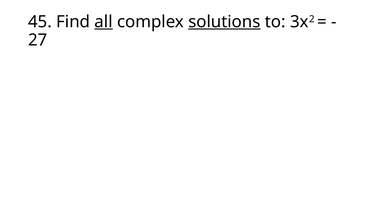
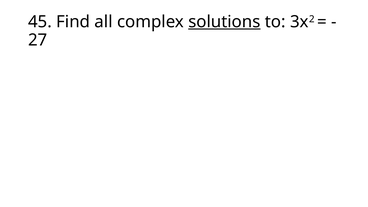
all underline: present -> none
